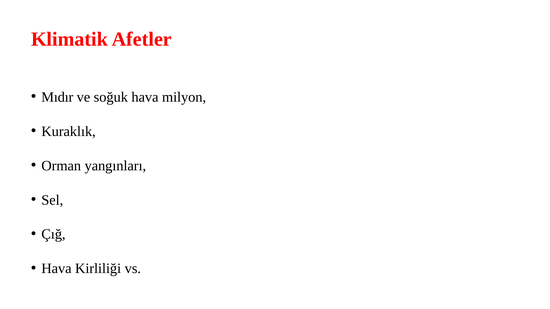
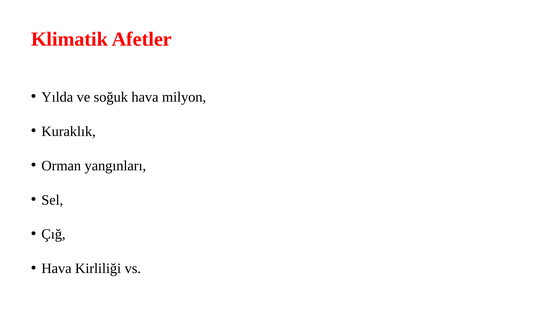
Mıdır: Mıdır -> Yılda
